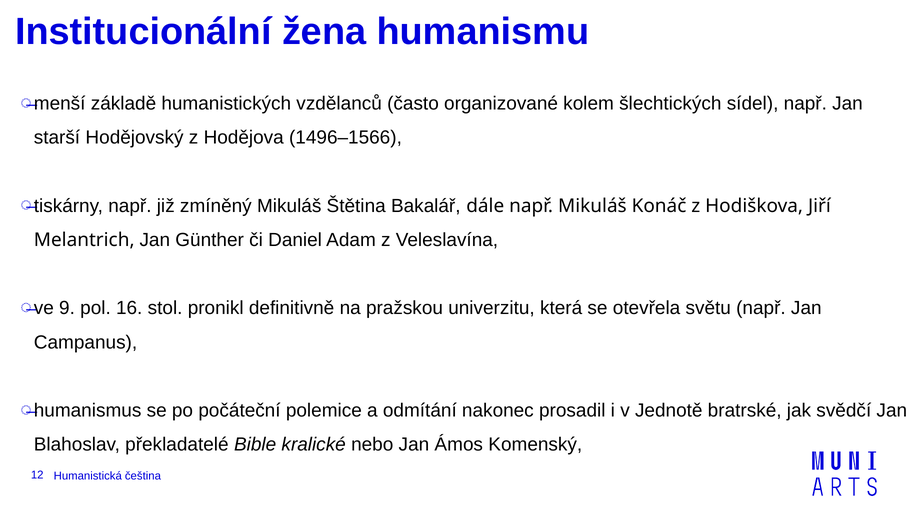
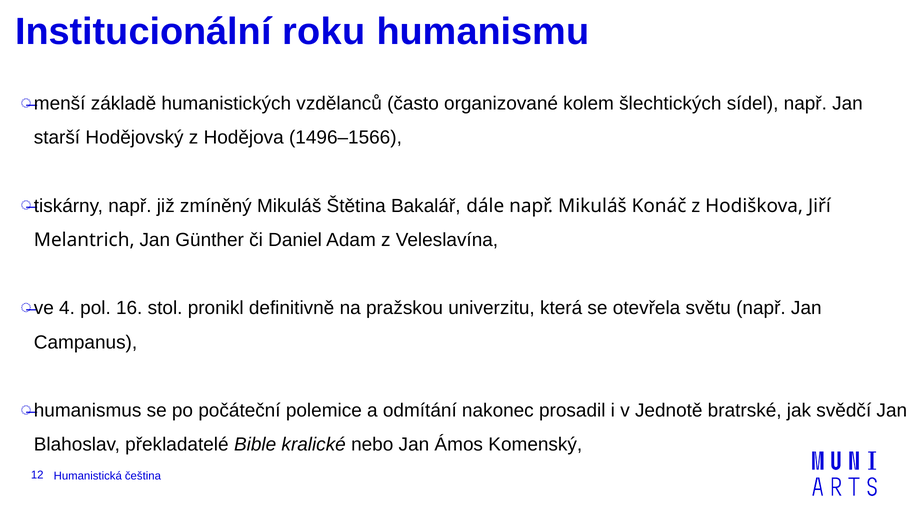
žena: žena -> roku
9: 9 -> 4
